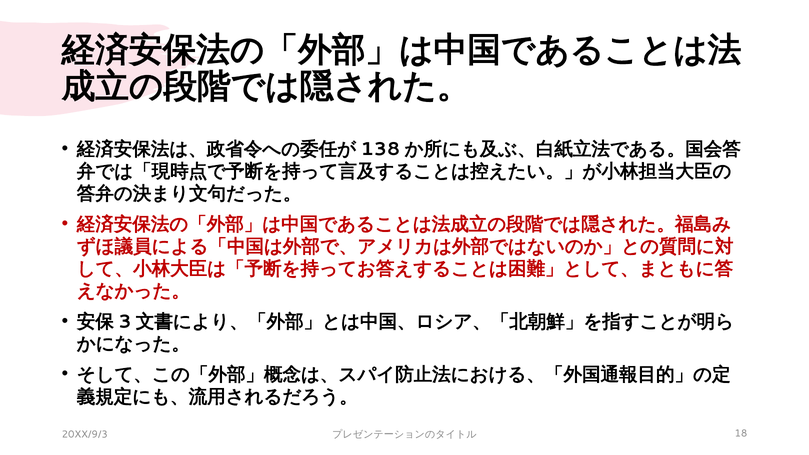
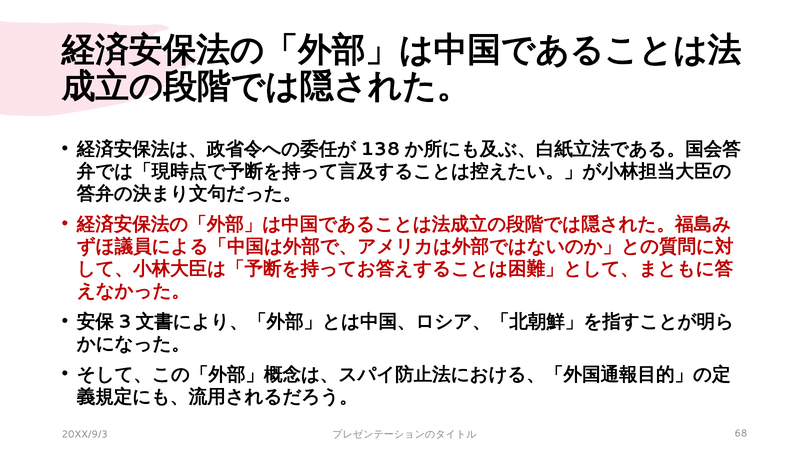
18: 18 -> 68
